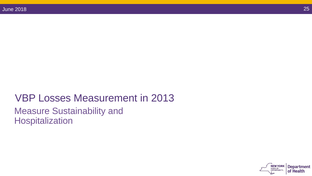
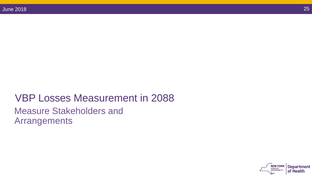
2013: 2013 -> 2088
Sustainability: Sustainability -> Stakeholders
Hospitalization: Hospitalization -> Arrangements
